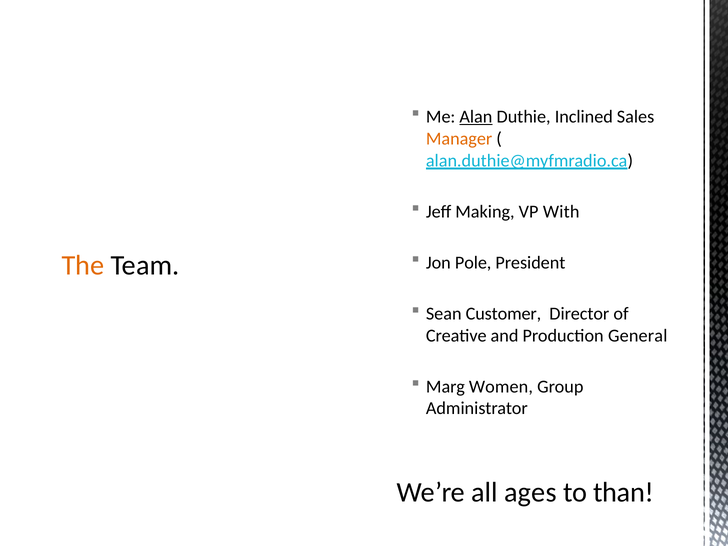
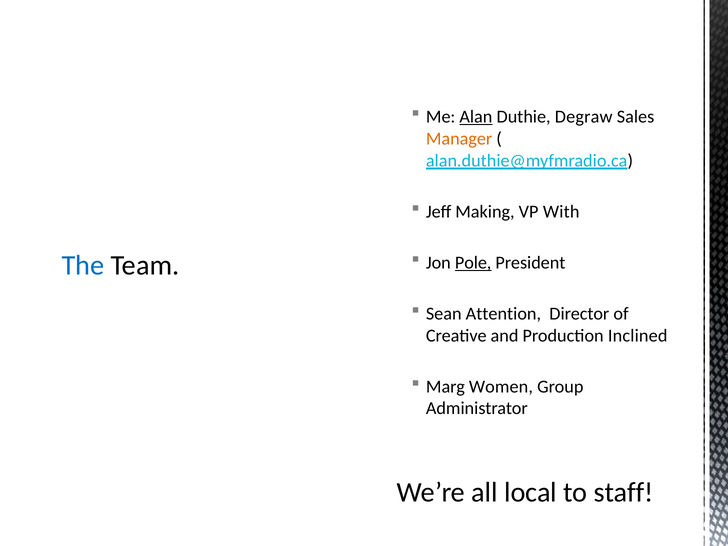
Inclined: Inclined -> Degraw
Pole underline: none -> present
The colour: orange -> blue
Customer: Customer -> Attention
General: General -> Inclined
ages: ages -> local
than: than -> staff
